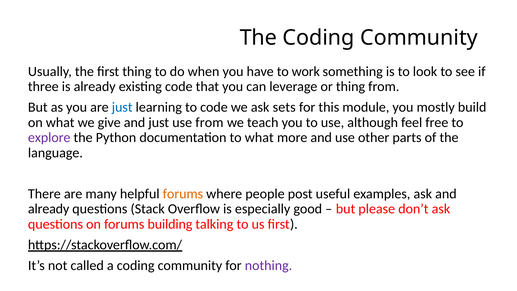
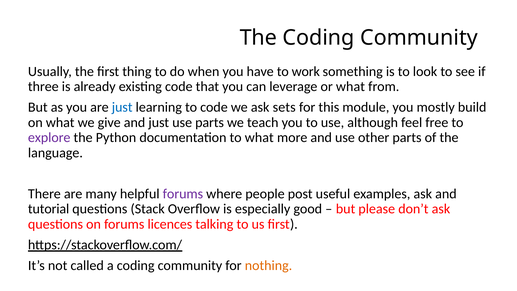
or thing: thing -> what
use from: from -> parts
forums at (183, 194) colour: orange -> purple
already at (49, 209): already -> tutorial
building: building -> licences
nothing colour: purple -> orange
